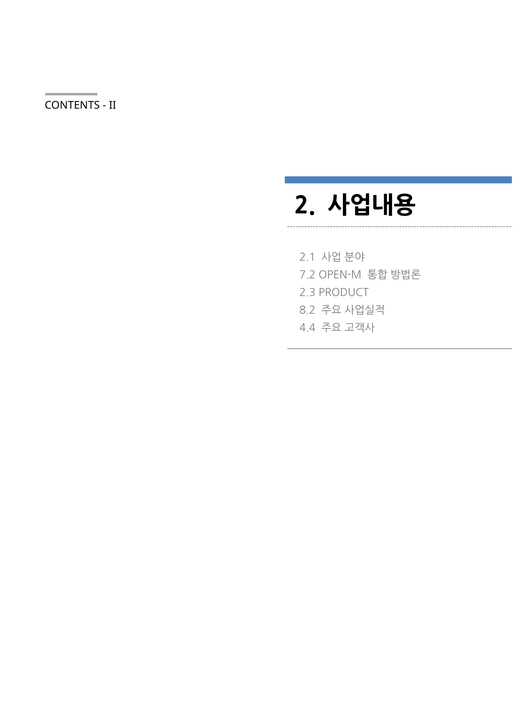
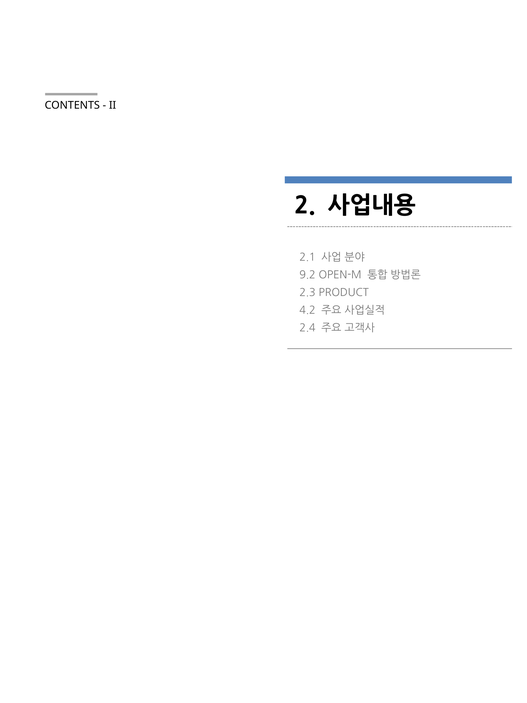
7.2: 7.2 -> 9.2
8.2: 8.2 -> 4.2
4.4: 4.4 -> 2.4
